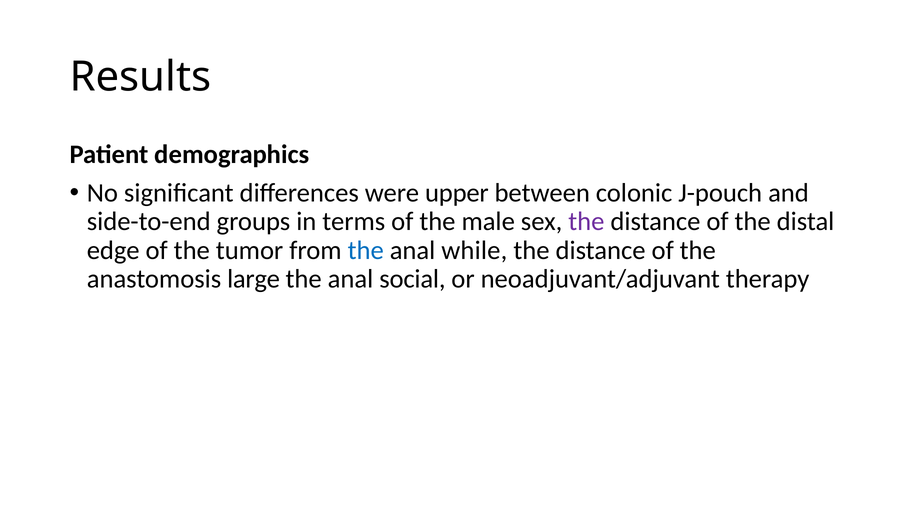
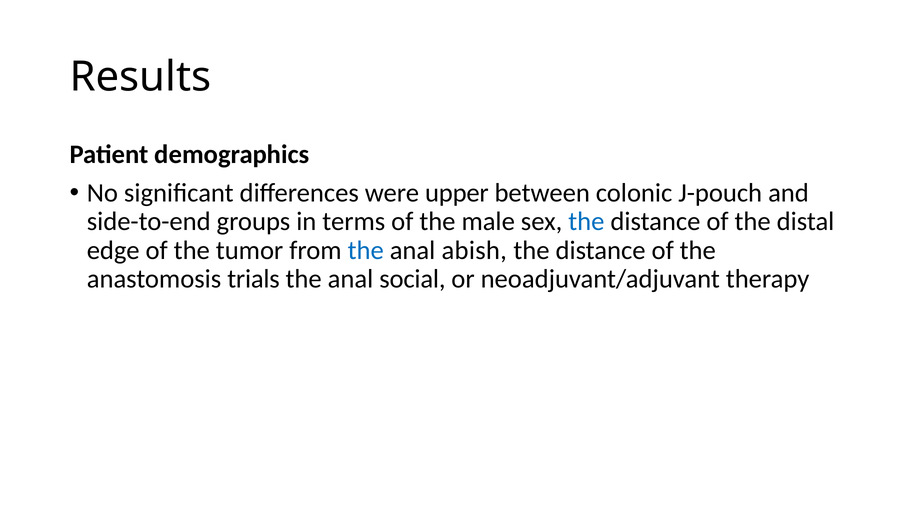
the at (586, 222) colour: purple -> blue
while: while -> abish
large: large -> trials
